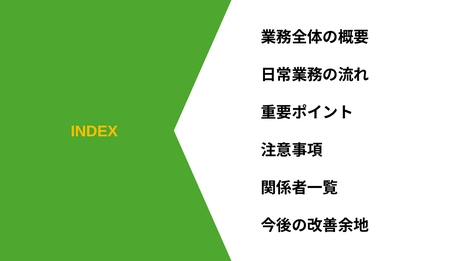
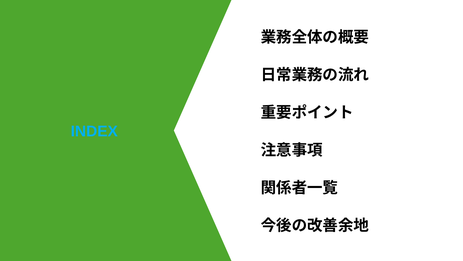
INDEX colour: yellow -> light blue
